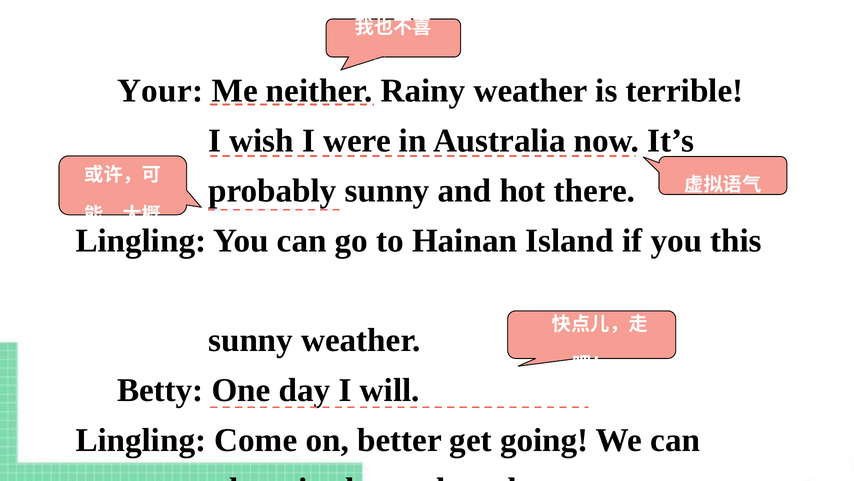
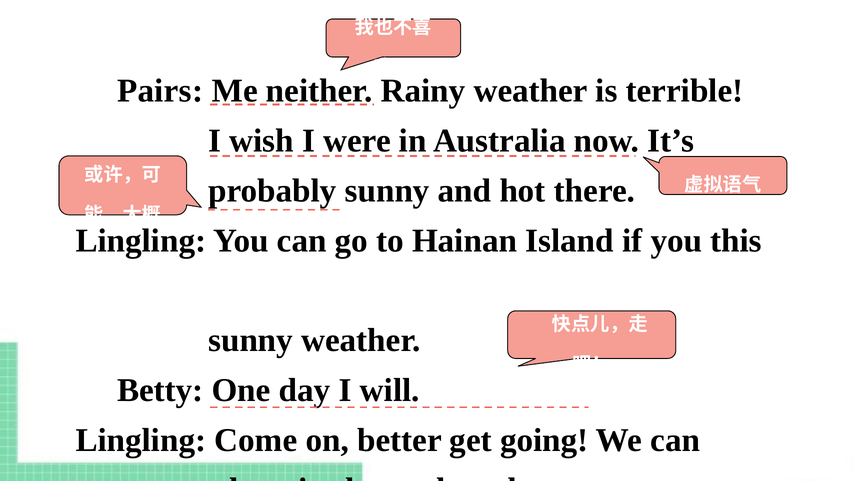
Your: Your -> Pairs
